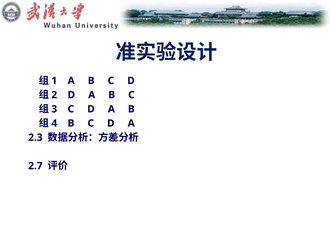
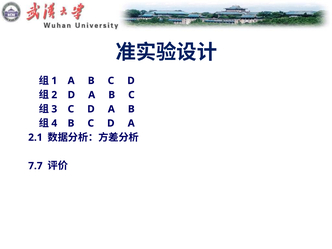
2.3: 2.3 -> 2.1
2.7: 2.7 -> 7.7
